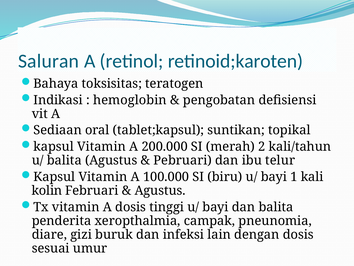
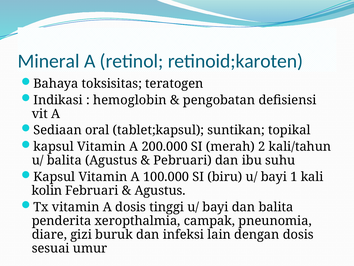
Saluran: Saluran -> Mineral
telur: telur -> suhu
